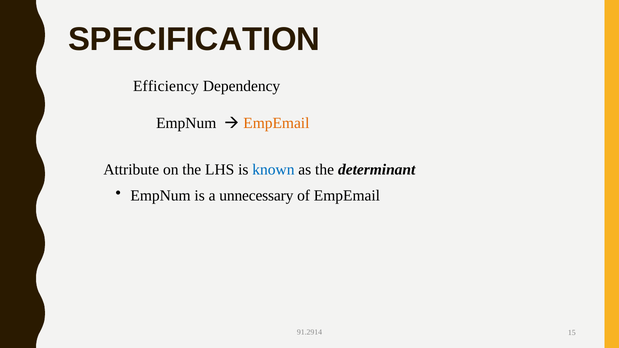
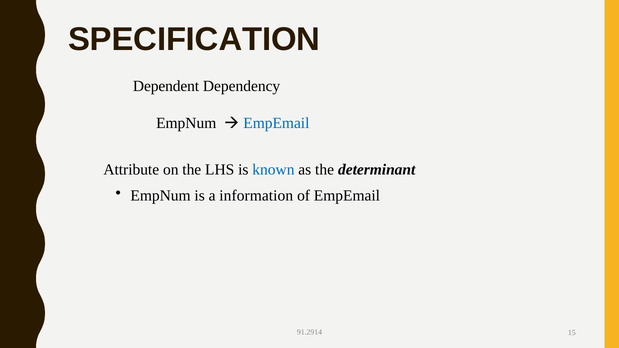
Efficiency: Efficiency -> Dependent
EmpEmail at (276, 123) colour: orange -> blue
unnecessary: unnecessary -> information
